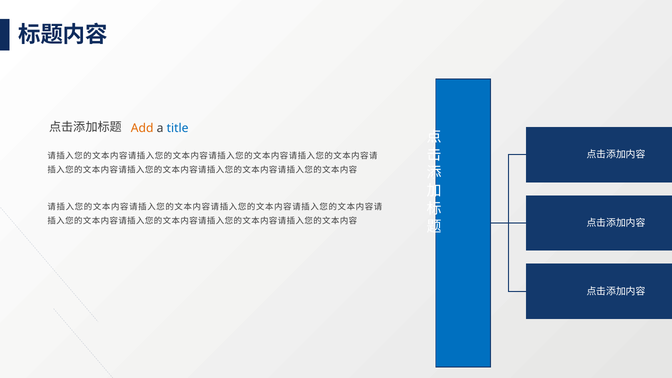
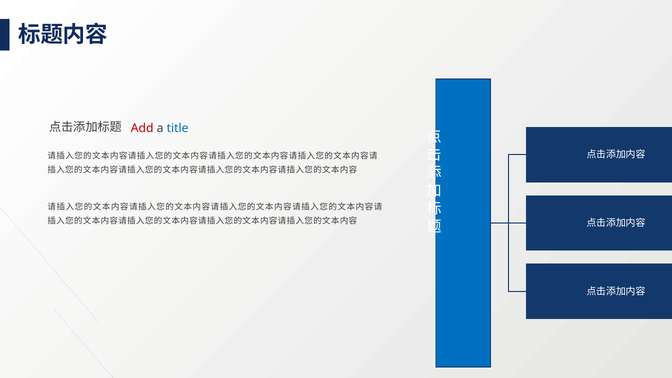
Add colour: orange -> red
